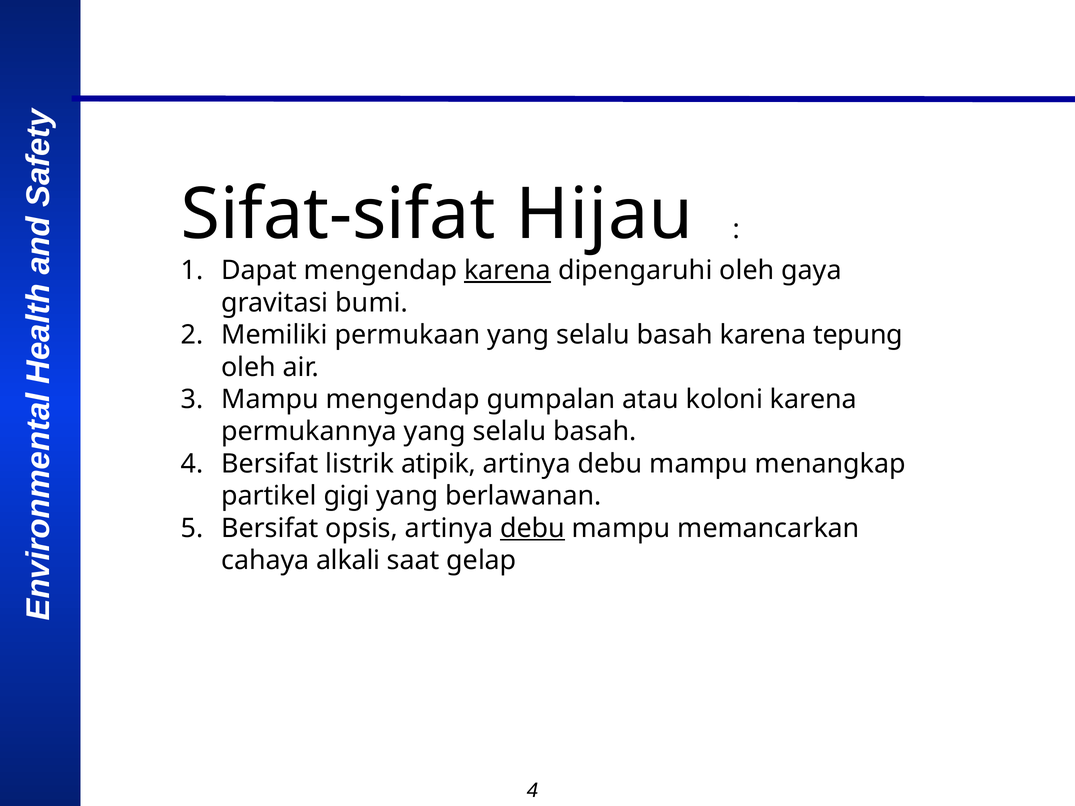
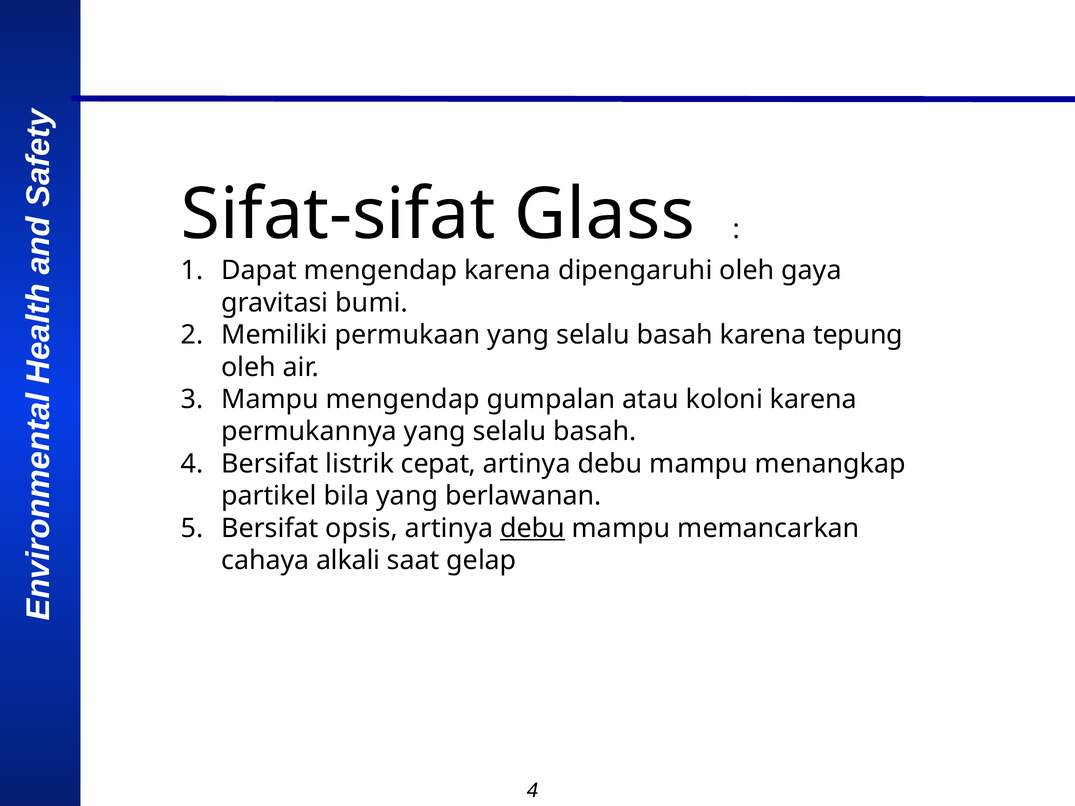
Hijau: Hijau -> Glass
karena at (508, 271) underline: present -> none
atipik: atipik -> cepat
gigi: gigi -> bila
